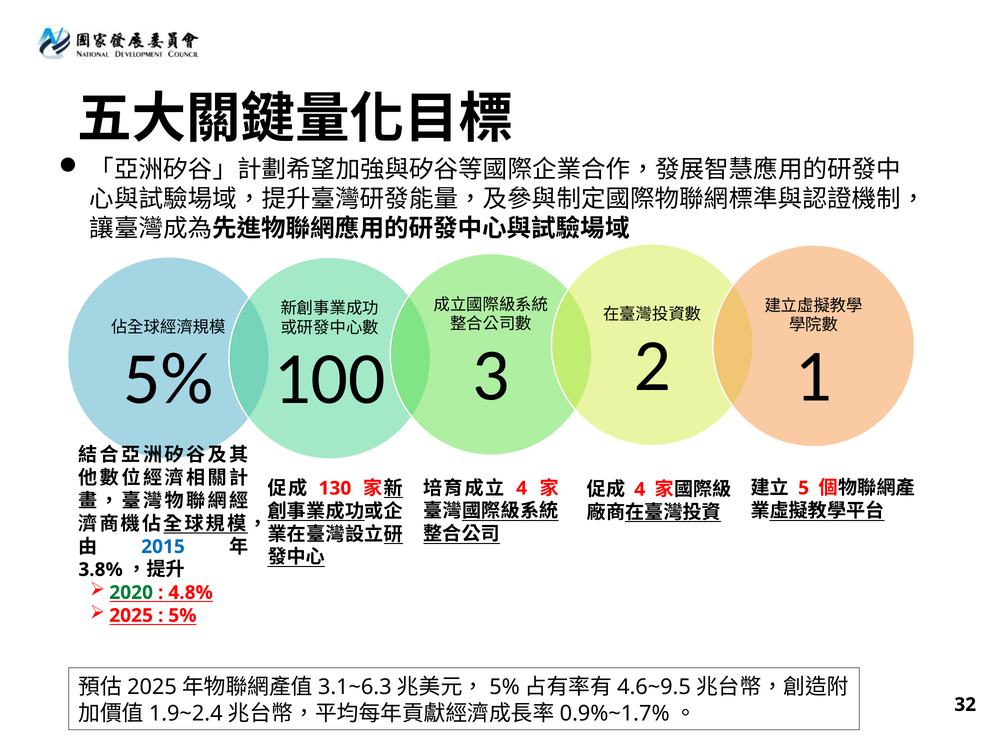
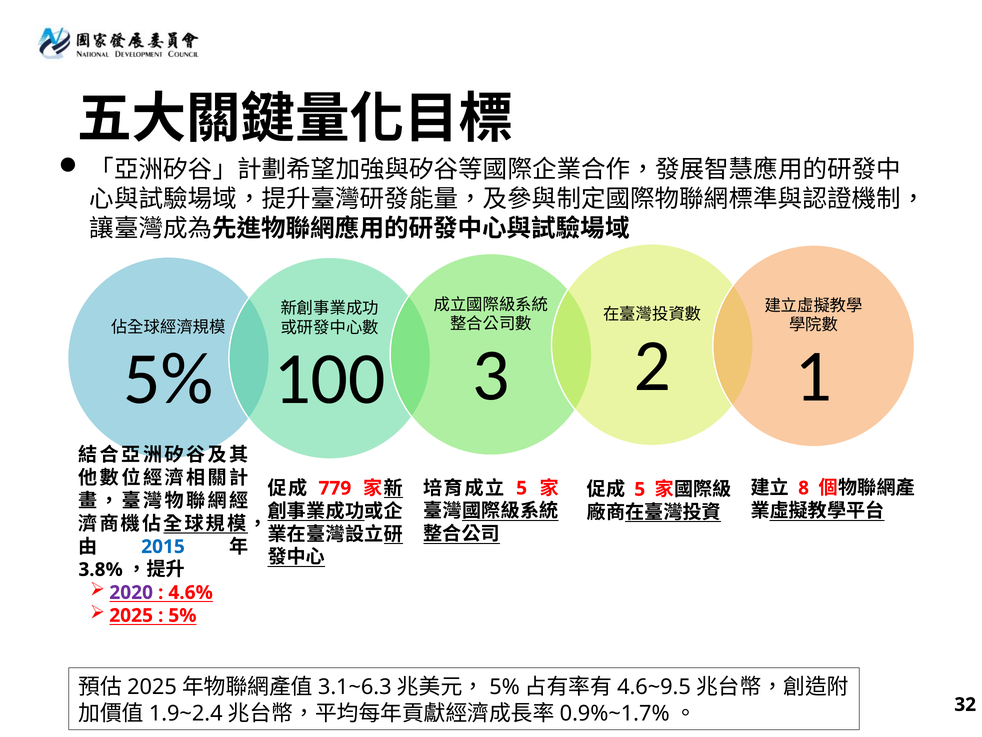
5: 5 -> 8
130: 130 -> 779
4 at (522, 488): 4 -> 5
4 at (640, 489): 4 -> 5
2020 colour: green -> purple
4.8%: 4.8% -> 4.6%
